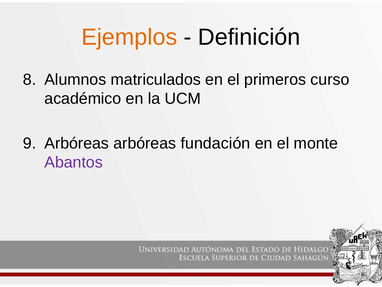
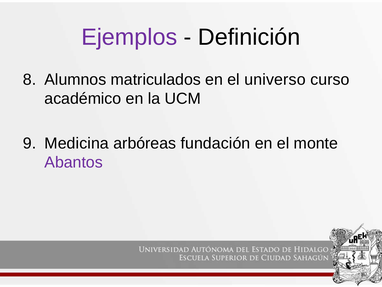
Ejemplos colour: orange -> purple
primeros: primeros -> universo
Arbóreas at (77, 143): Arbóreas -> Medicina
